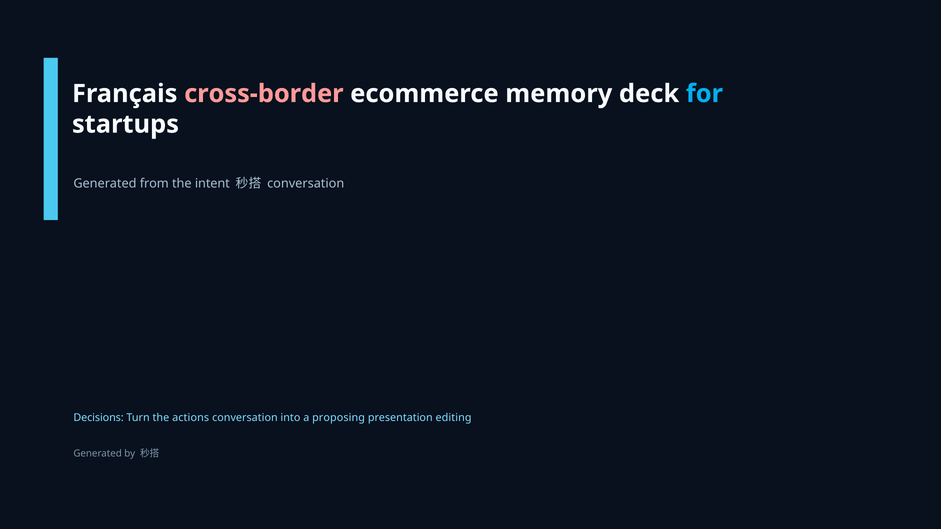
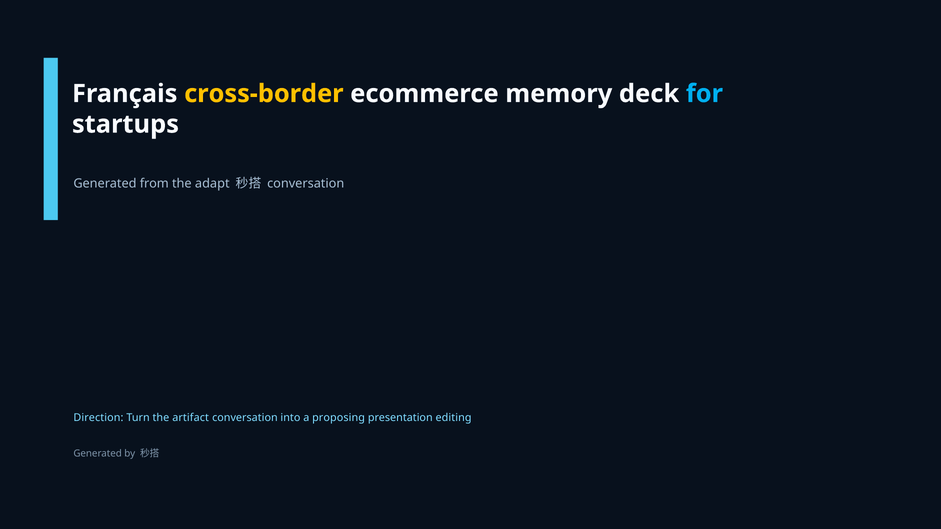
cross-border colour: pink -> yellow
intent: intent -> adapt
Decisions: Decisions -> Direction
actions: actions -> artifact
